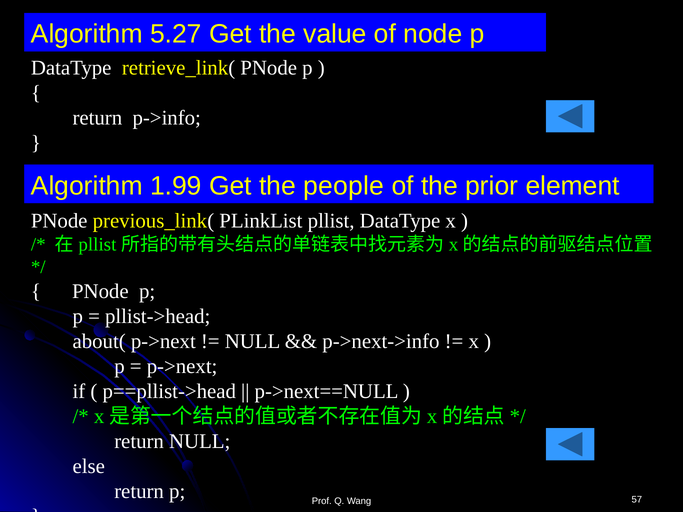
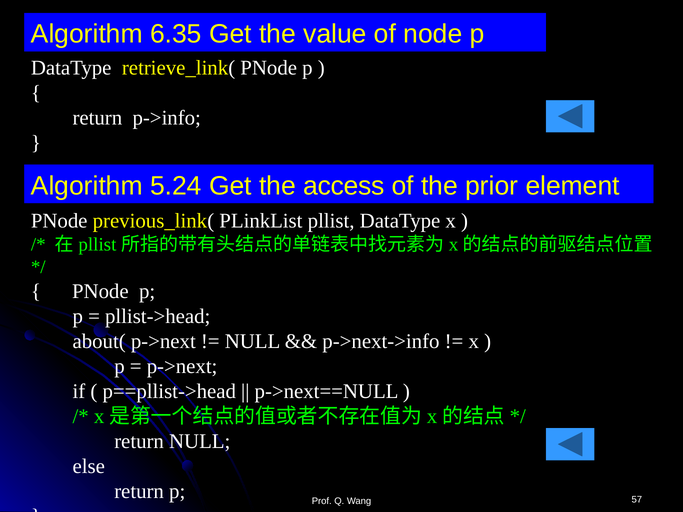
5.27: 5.27 -> 6.35
1.99: 1.99 -> 5.24
people: people -> access
